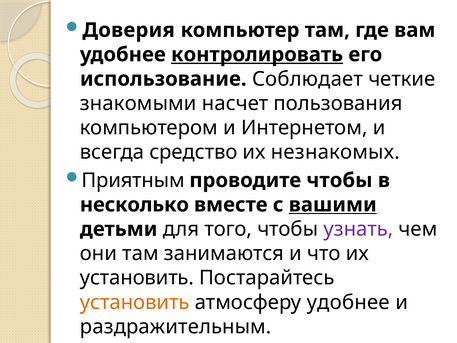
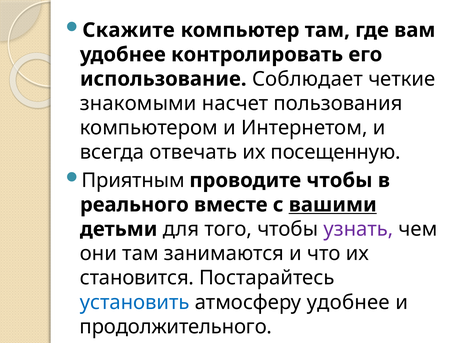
Доверия: Доверия -> Скажите
контролировать underline: present -> none
средство: средство -> отвечать
незнакомых: незнакомых -> посещенную
несколько: несколько -> реального
установить at (137, 278): установить -> становится
установить at (135, 302) colour: orange -> blue
раздражительным: раздражительным -> продолжительного
